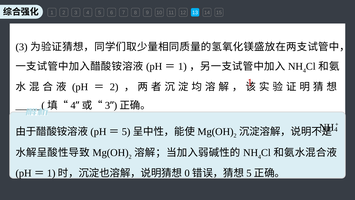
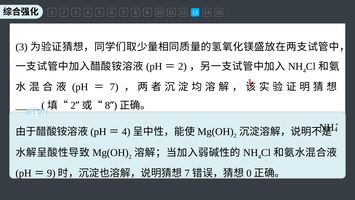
1 at (182, 66): 1 -> 2
2 at (114, 87): 2 -> 7
4 at (73, 105): 4 -> 2
3 at (108, 105): 3 -> 8
5 at (126, 131): 5 -> 4
1 at (51, 173): 1 -> 9
0 at (187, 173): 0 -> 7
5 at (249, 173): 5 -> 0
